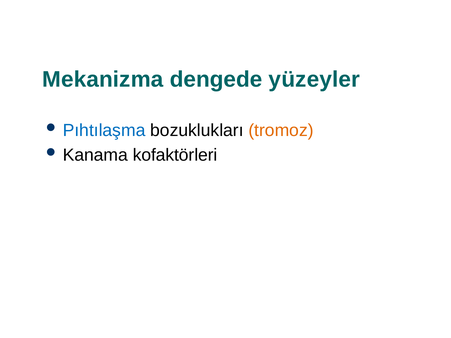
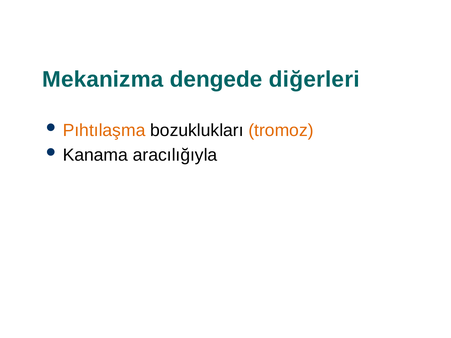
yüzeyler: yüzeyler -> diğerleri
Pıhtılaşma colour: blue -> orange
kofaktörleri: kofaktörleri -> aracılığıyla
